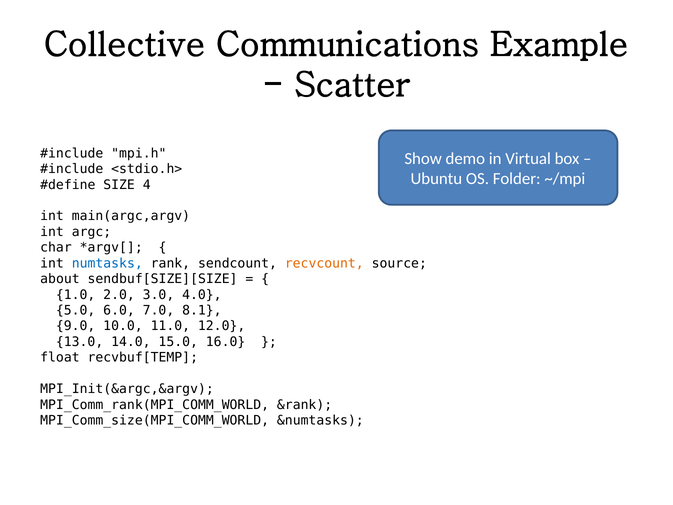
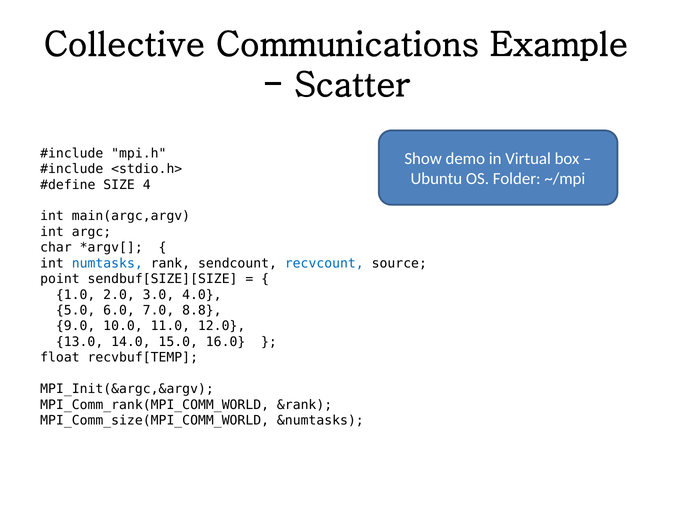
recvcount colour: orange -> blue
about: about -> point
8.1: 8.1 -> 8.8
